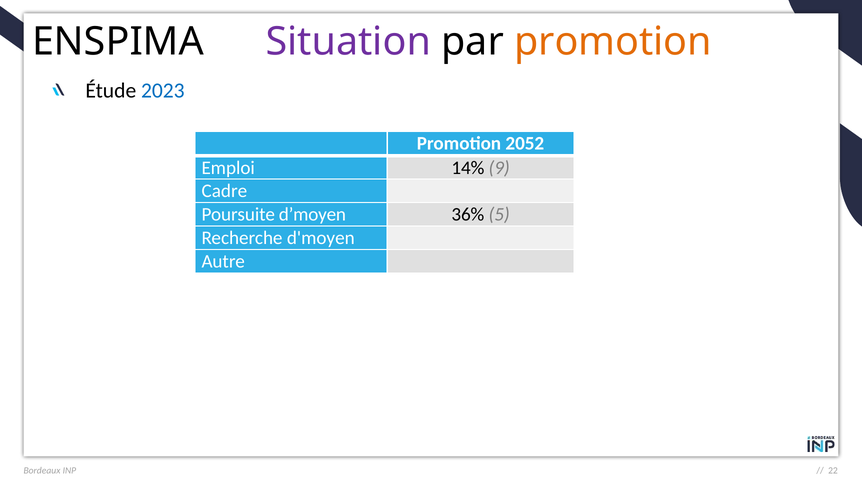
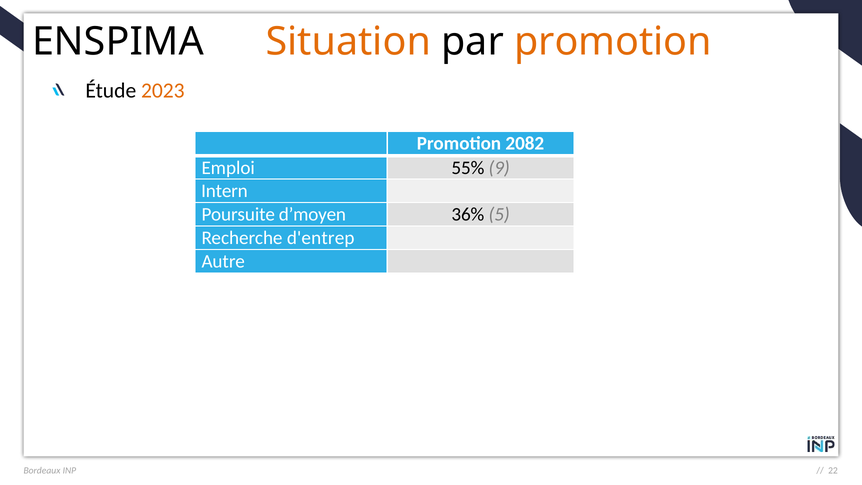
Situation colour: purple -> orange
2023 colour: blue -> orange
2052: 2052 -> 2082
14%: 14% -> 55%
Cadre: Cadre -> Intern
d'moyen: d'moyen -> d'entrep
